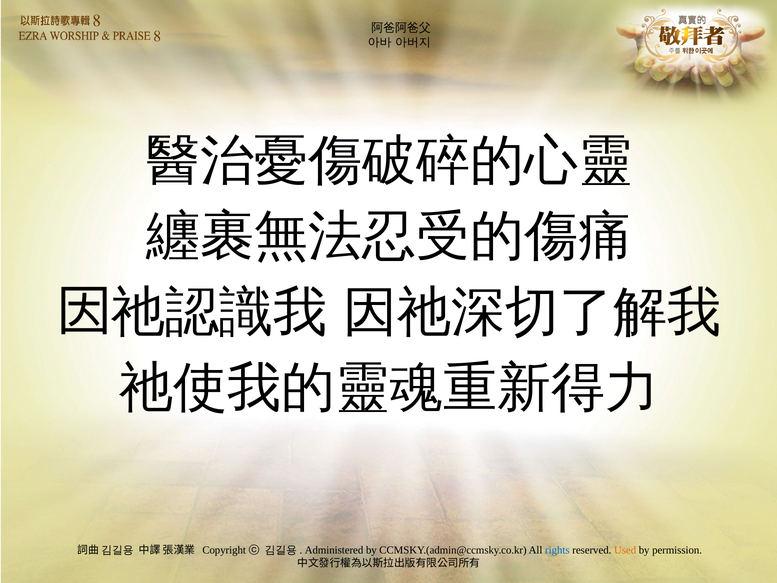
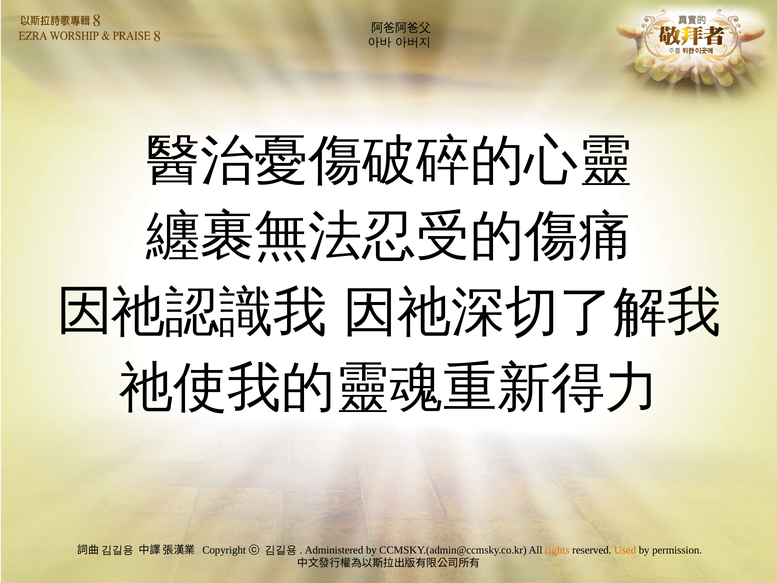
rights colour: blue -> orange
